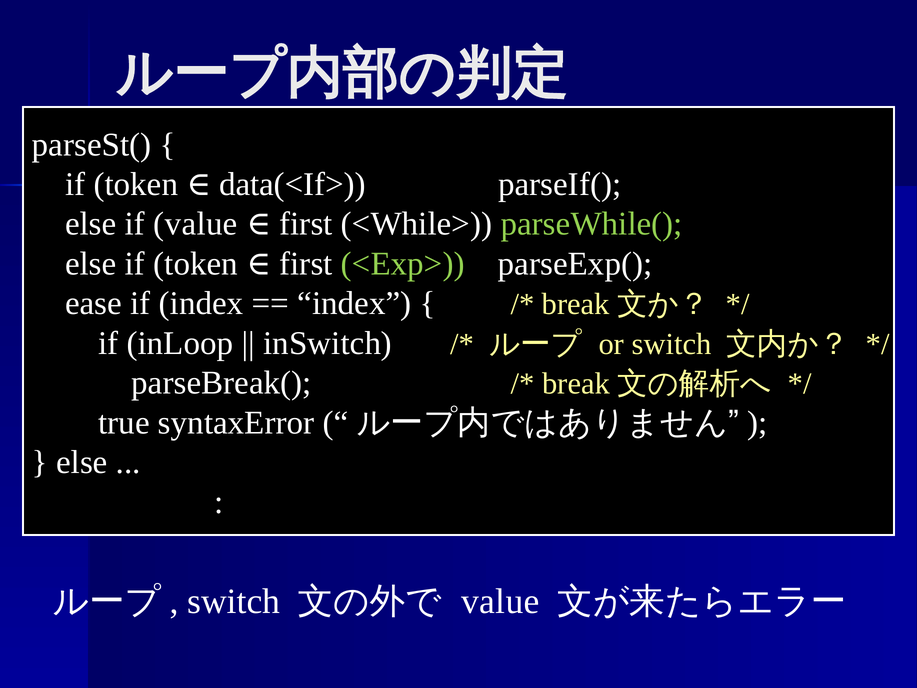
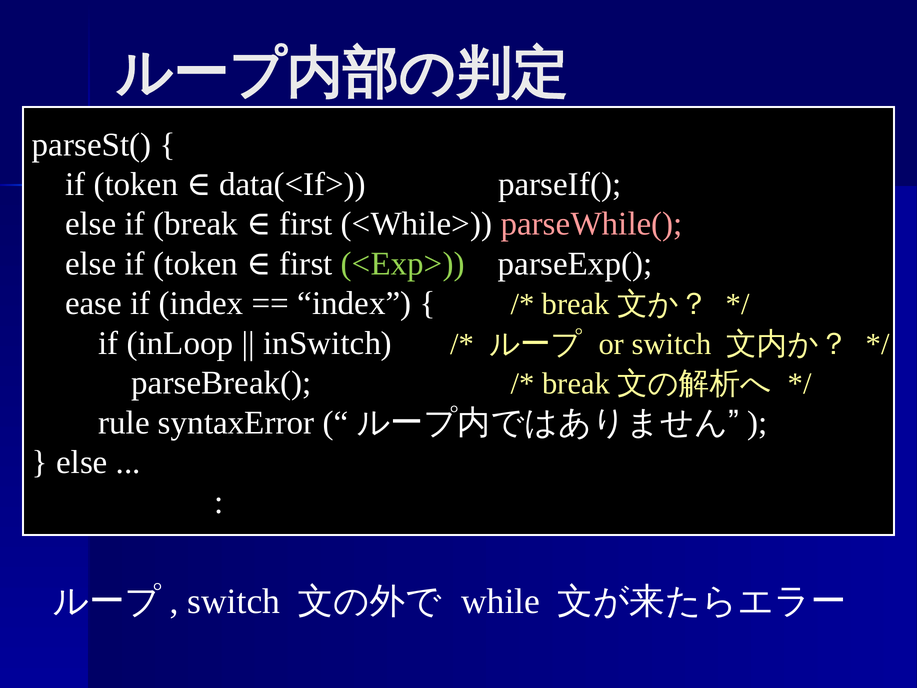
if value: value -> break
parseWhile( colour: light green -> pink
true: true -> rule
value at (500, 601): value -> while
